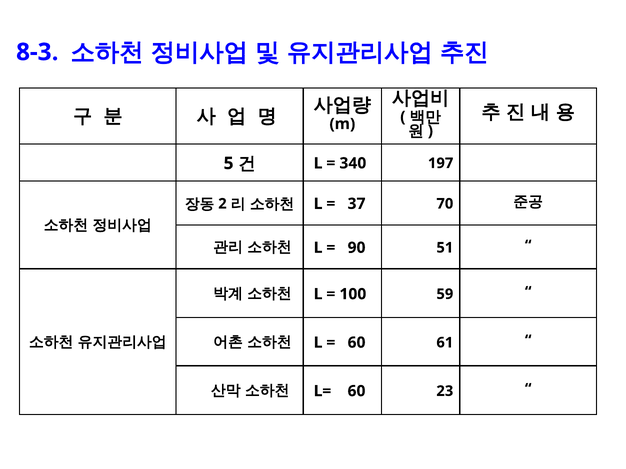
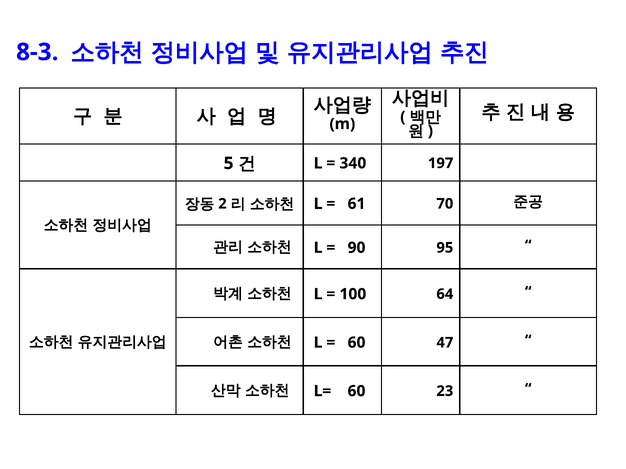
37: 37 -> 61
51: 51 -> 95
59: 59 -> 64
61: 61 -> 47
